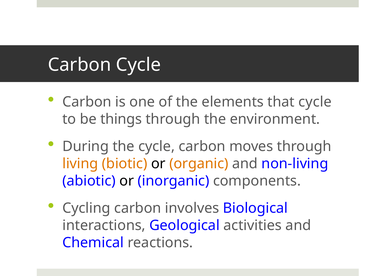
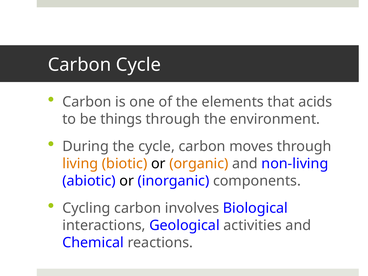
that cycle: cycle -> acids
